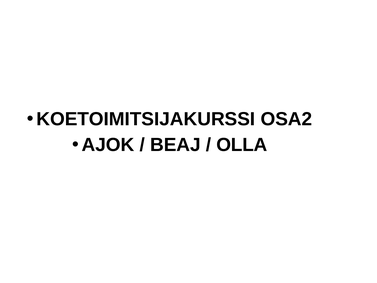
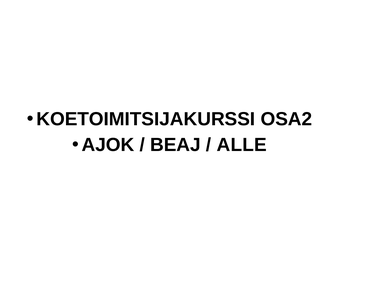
OLLA: OLLA -> ALLE
